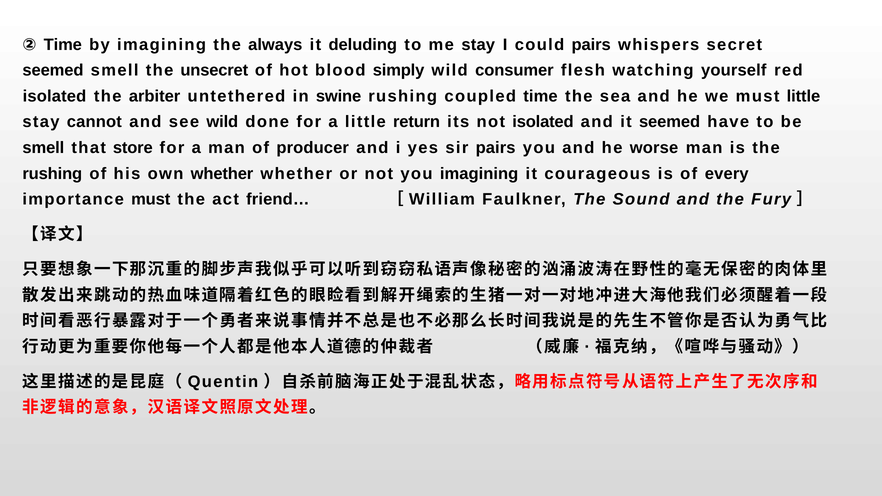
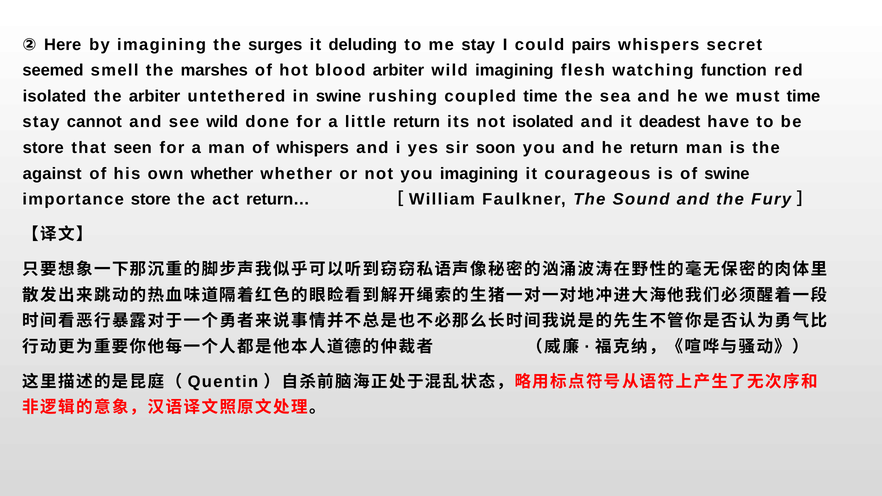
② Time: Time -> Here
always: always -> surges
unsecret: unsecret -> marshes
blood simply: simply -> arbiter
wild consumer: consumer -> imagining
yourself: yourself -> function
must little: little -> time
it seemed: seemed -> deadest
smell at (43, 148): smell -> store
store: store -> seen
of producer: producer -> whispers
sir pairs: pairs -> soon
he worse: worse -> return
rushing at (52, 174): rushing -> against
of every: every -> swine
importance must: must -> store
friend…: friend… -> return…
